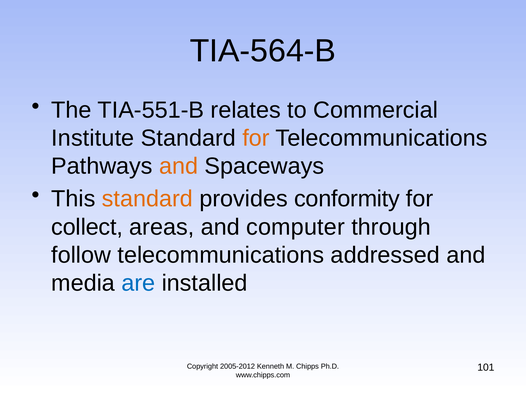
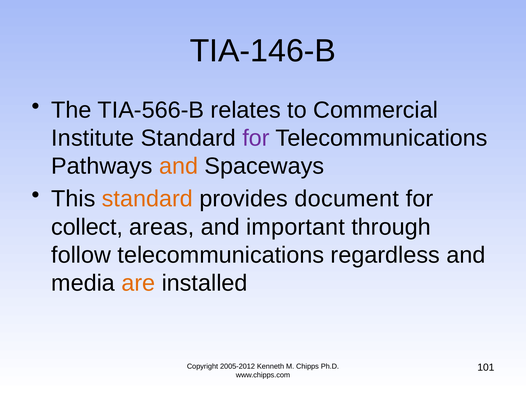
TIA-564-B: TIA-564-B -> TIA-146-B
TIA-551-B: TIA-551-B -> TIA-566-B
for at (256, 138) colour: orange -> purple
conformity: conformity -> document
computer: computer -> important
addressed: addressed -> regardless
are colour: blue -> orange
